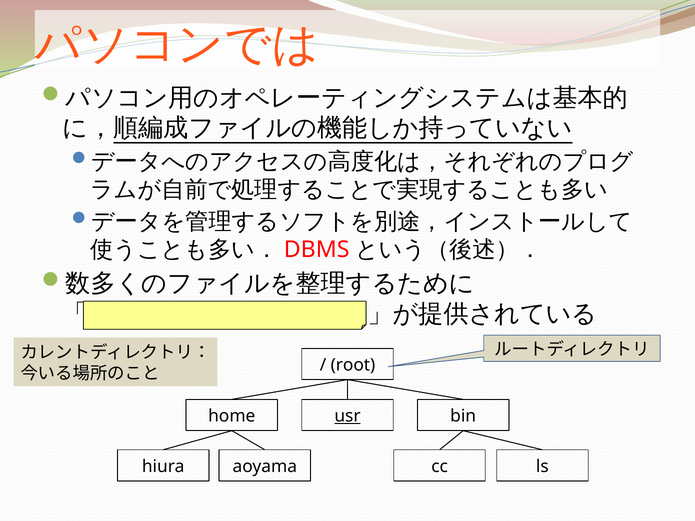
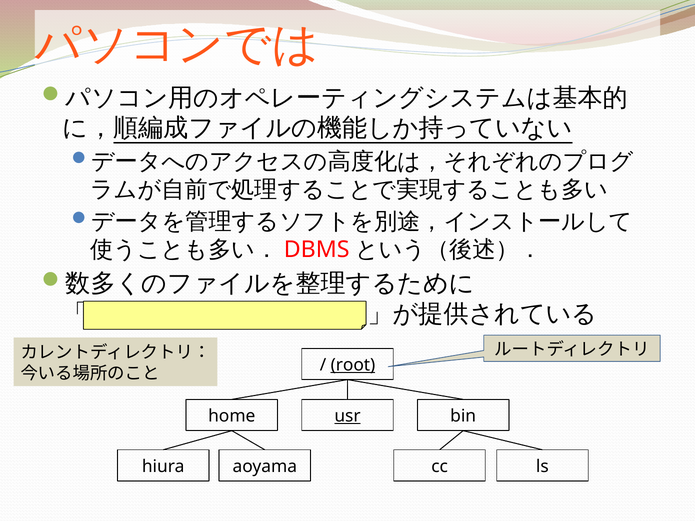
root underline: none -> present
